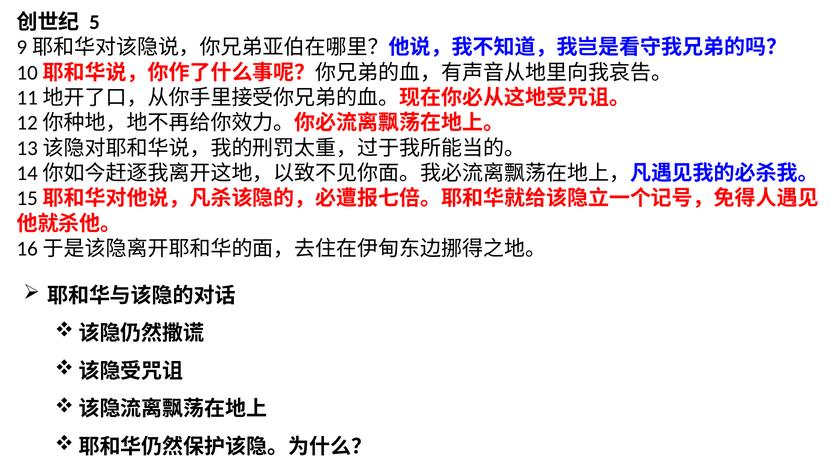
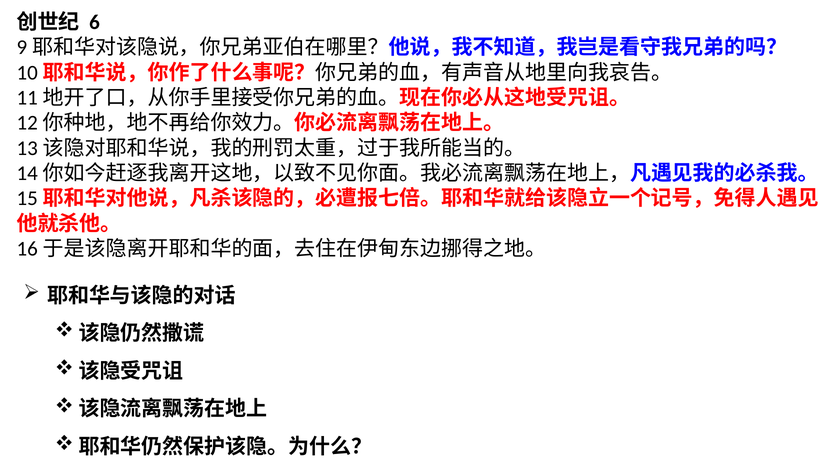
5: 5 -> 6
